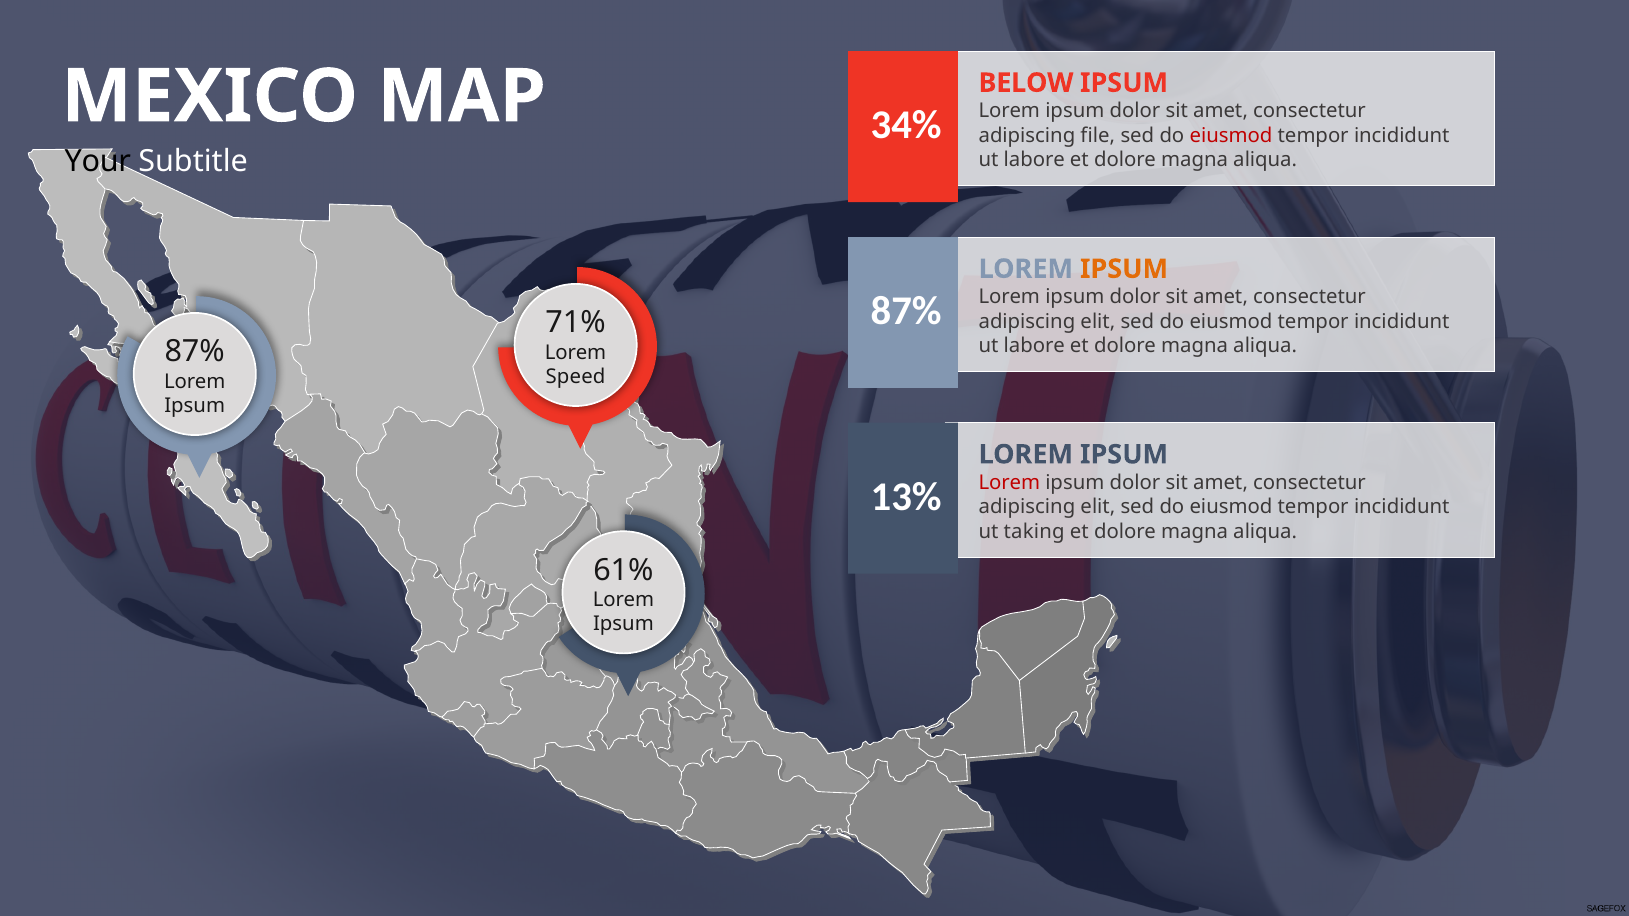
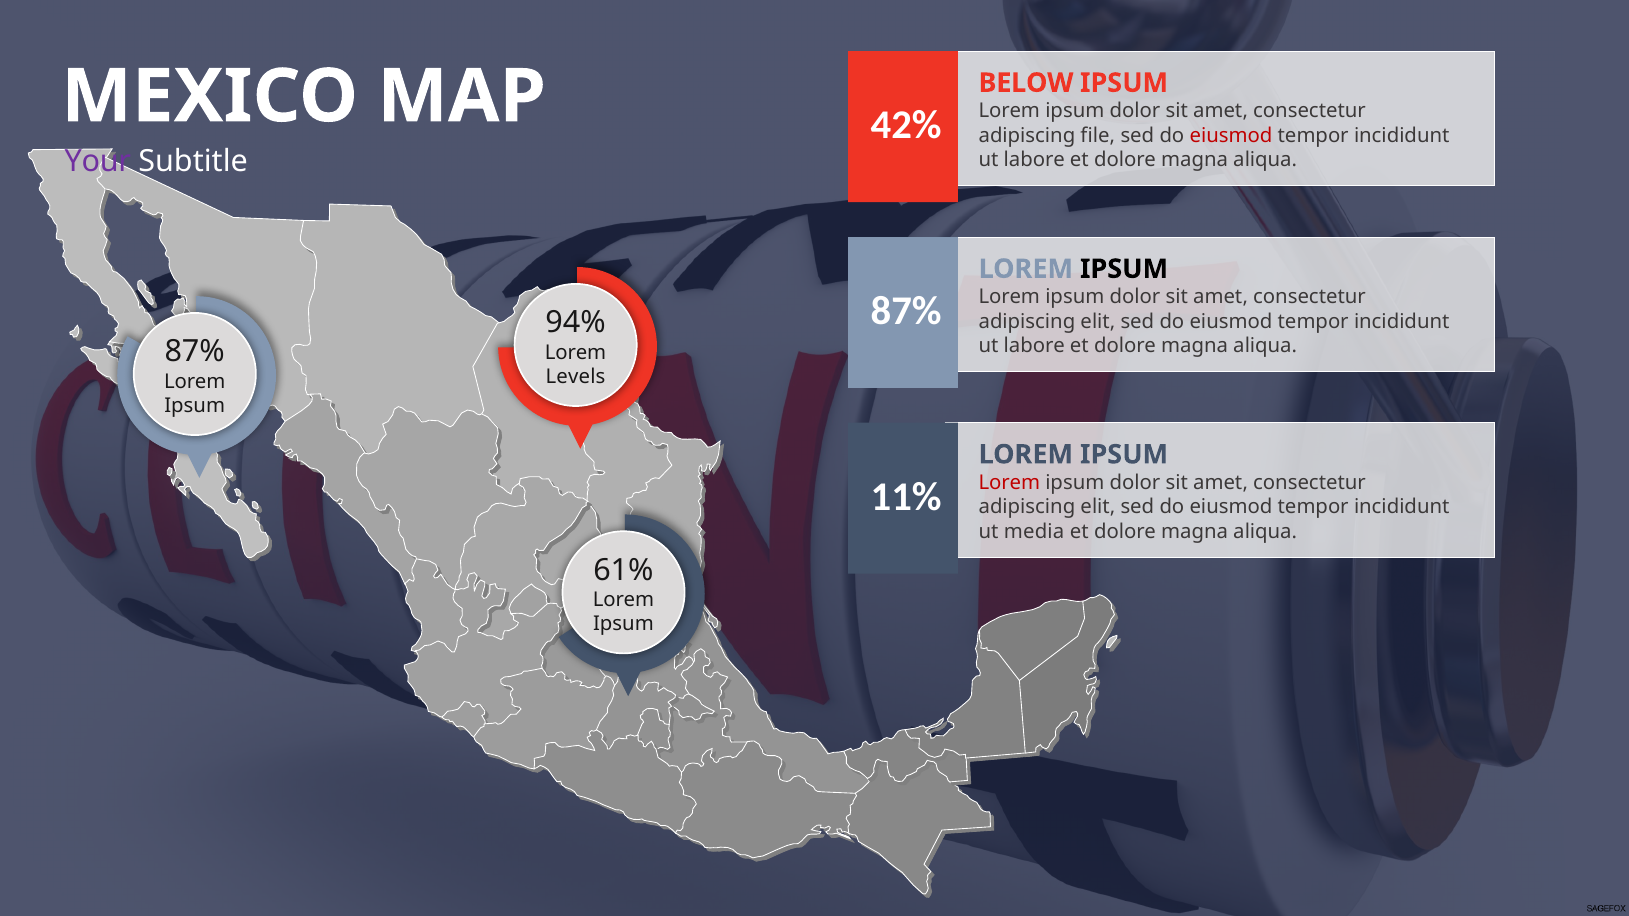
34%: 34% -> 42%
Your colour: black -> purple
IPSUM at (1124, 269) colour: orange -> black
71%: 71% -> 94%
Speed: Speed -> Levels
13%: 13% -> 11%
taking: taking -> media
